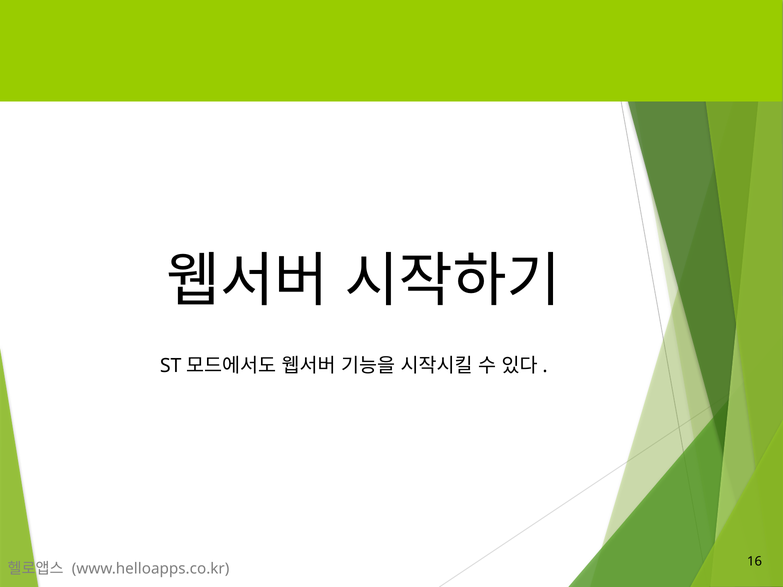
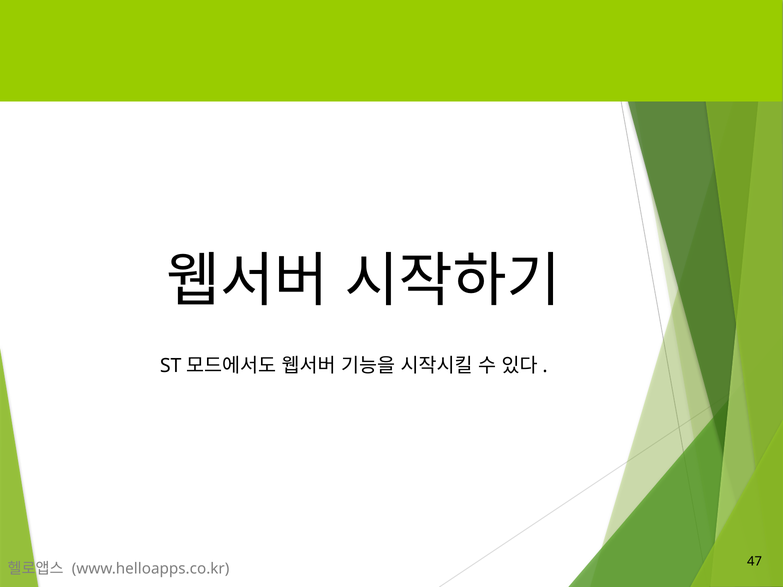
16: 16 -> 47
